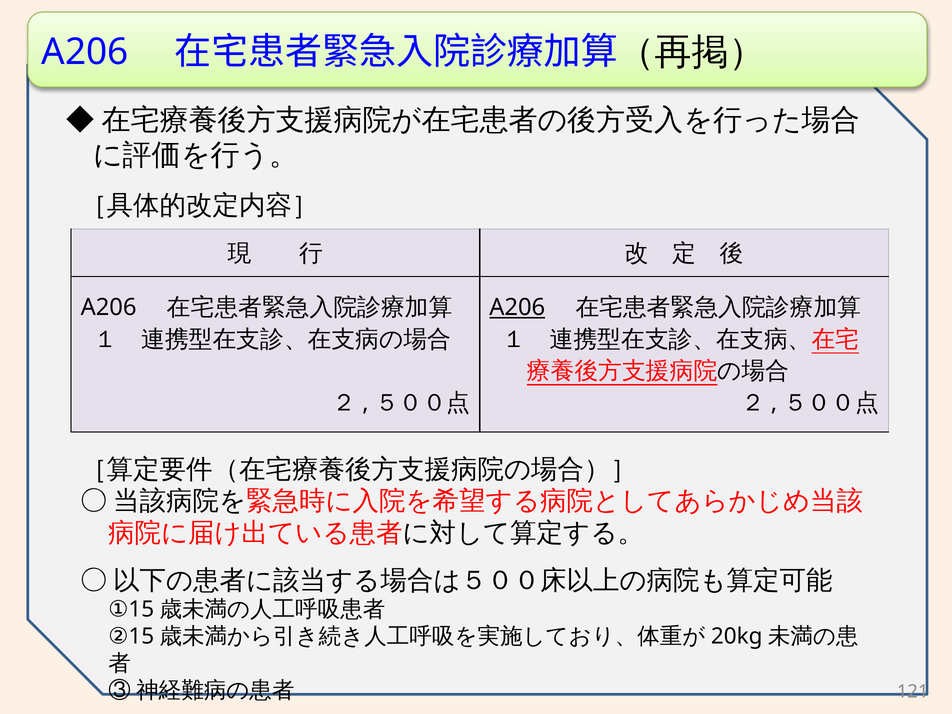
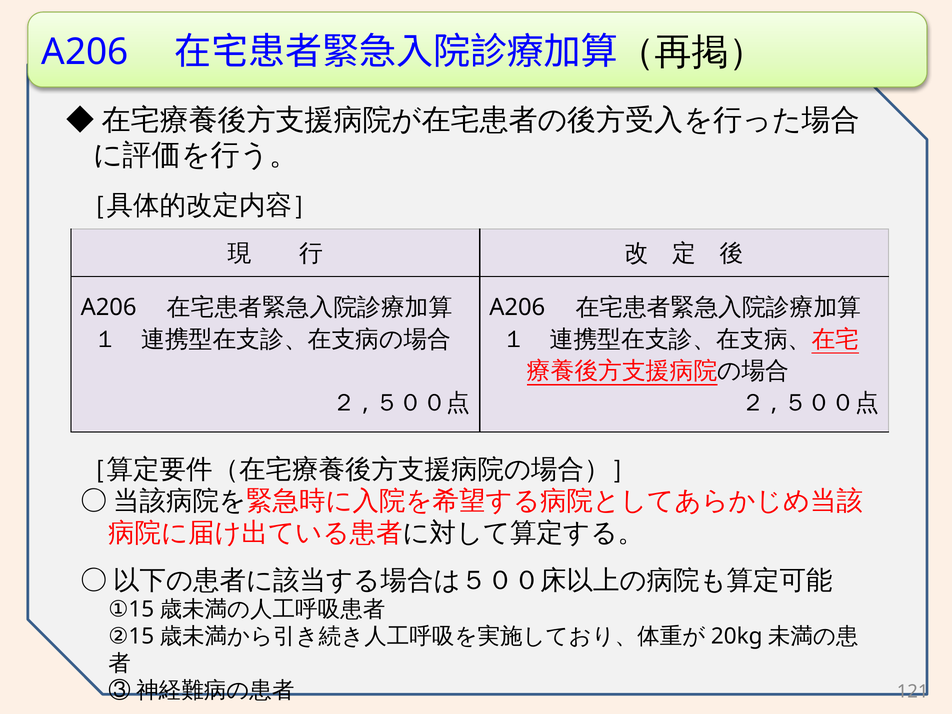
A206 at (517, 308) underline: present -> none
